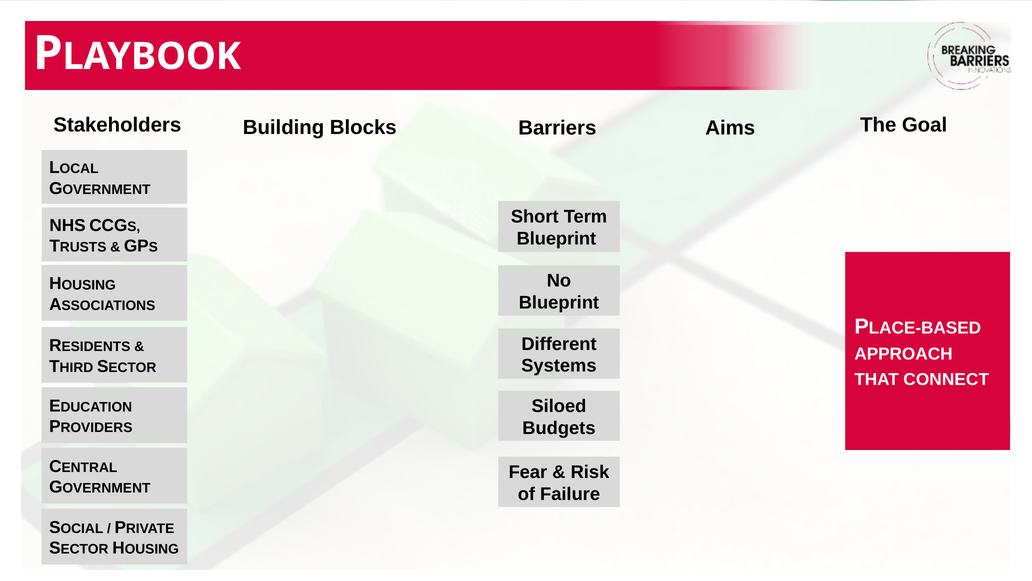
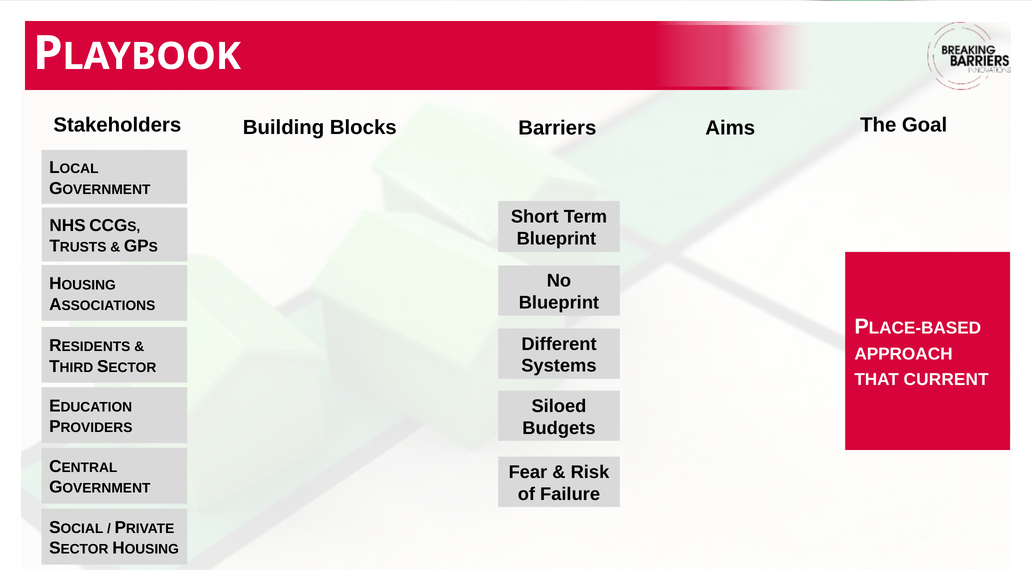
CONNECT: CONNECT -> CURRENT
